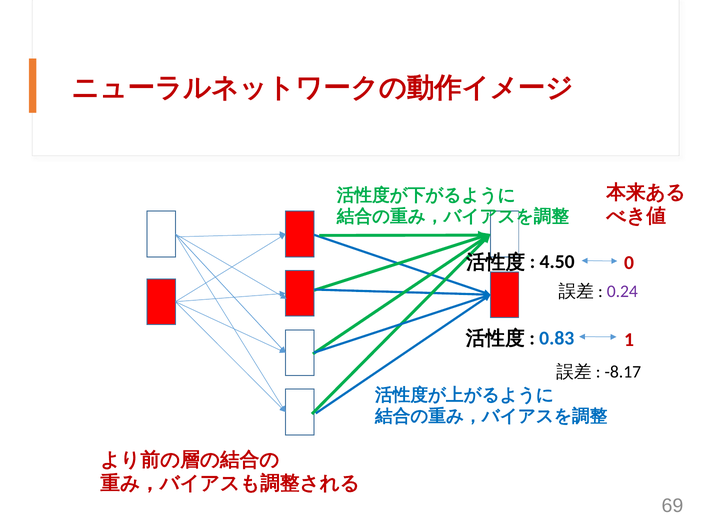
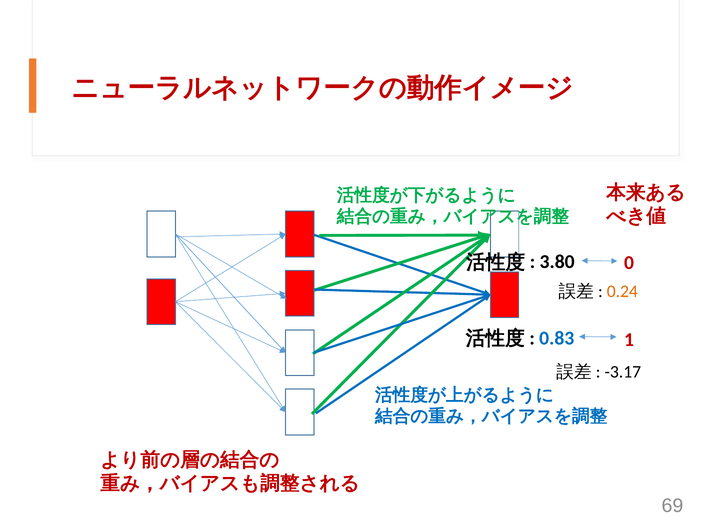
4.50: 4.50 -> 3.80
0.24 colour: purple -> orange
-8.17: -8.17 -> -3.17
